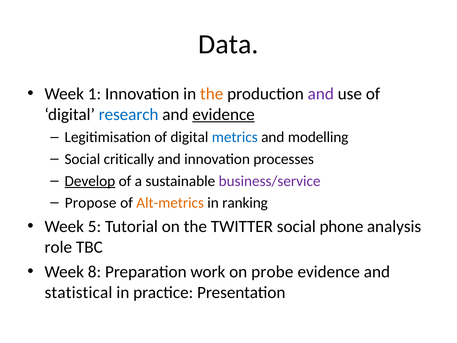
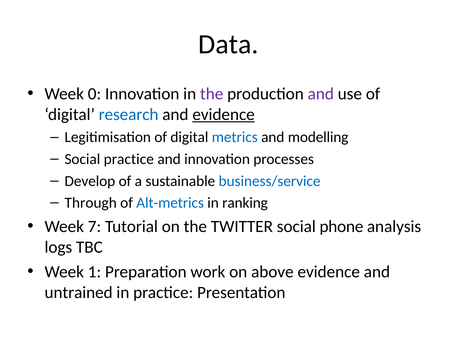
1: 1 -> 0
the at (212, 94) colour: orange -> purple
Social critically: critically -> practice
Develop underline: present -> none
business/service colour: purple -> blue
Propose: Propose -> Through
Alt-metrics colour: orange -> blue
5: 5 -> 7
role: role -> logs
8: 8 -> 1
probe: probe -> above
statistical: statistical -> untrained
